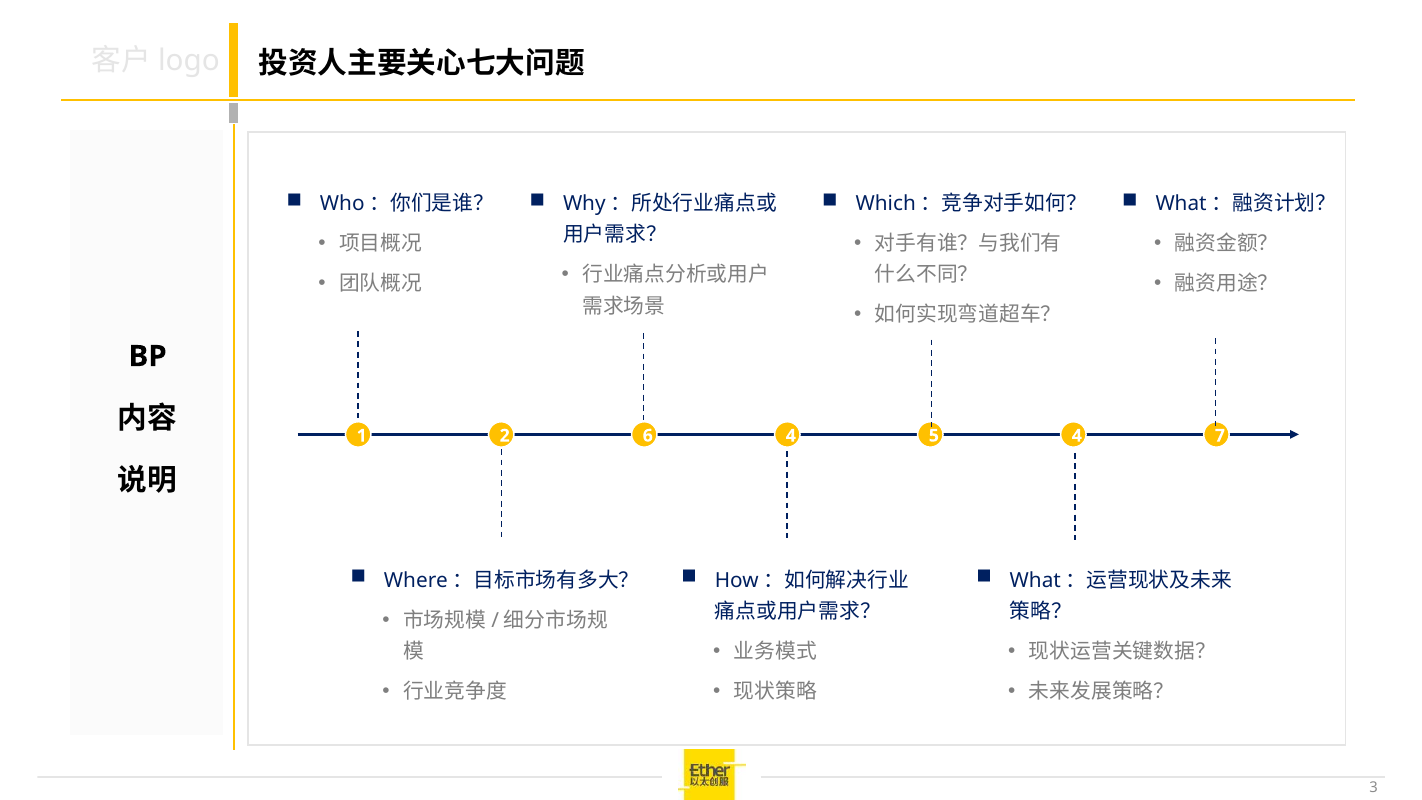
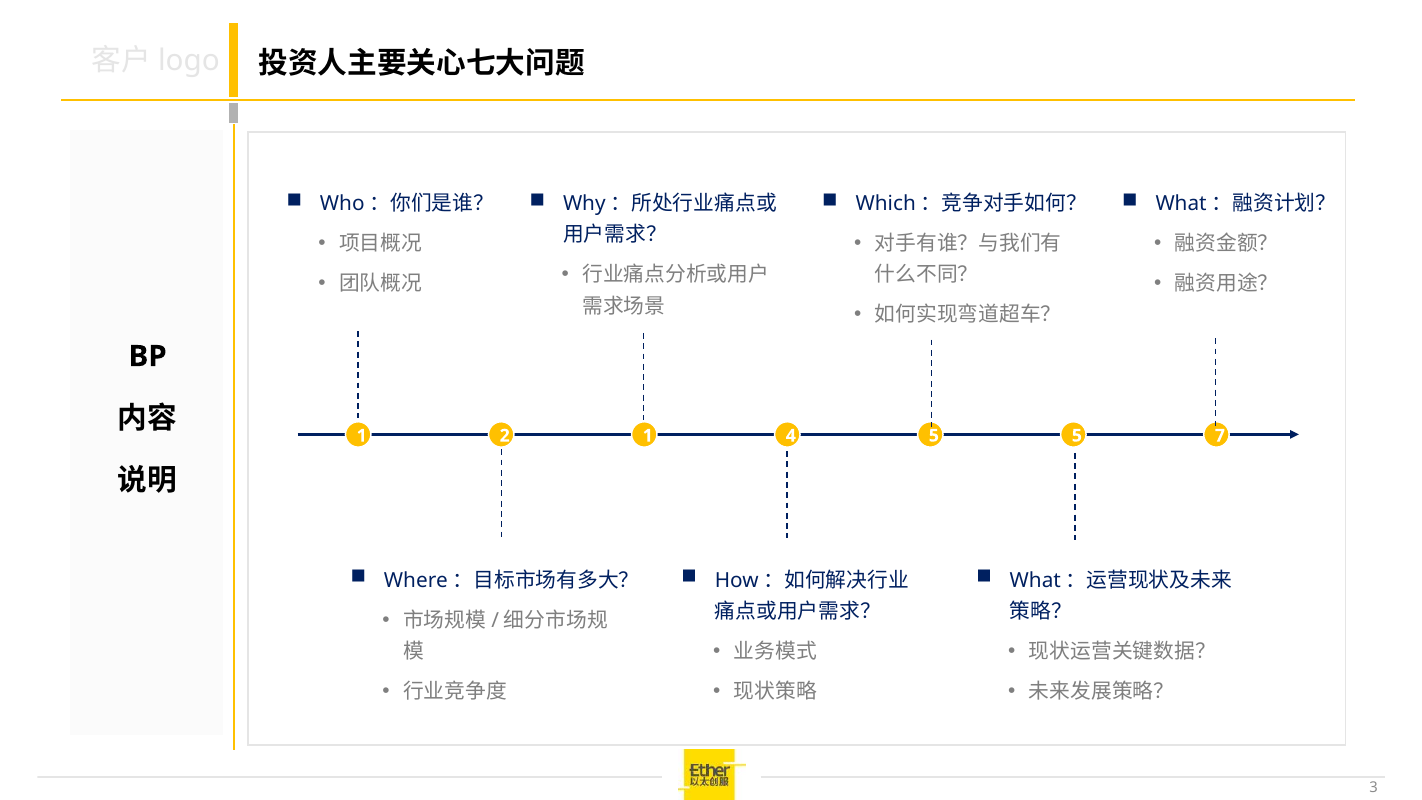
2 6: 6 -> 1
5 4: 4 -> 5
